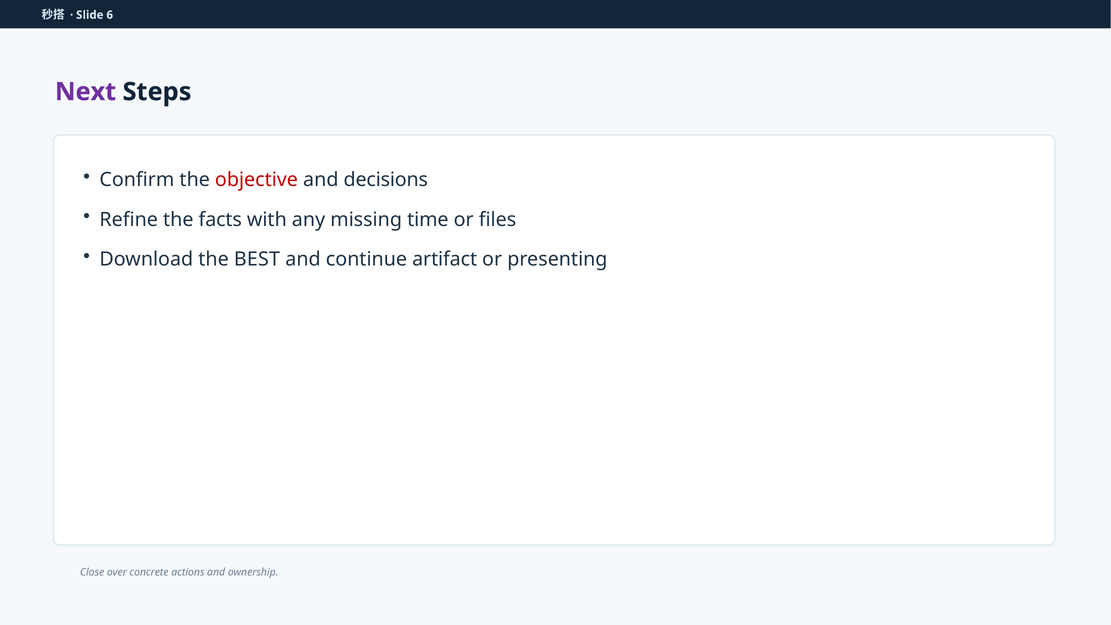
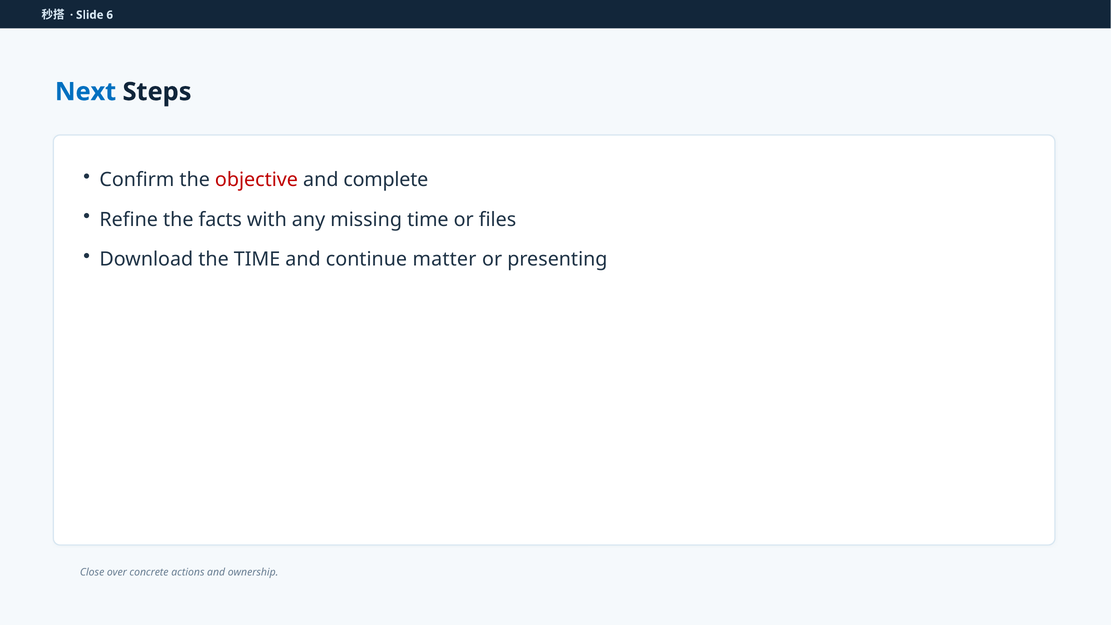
Next colour: purple -> blue
decisions: decisions -> complete
the BEST: BEST -> TIME
artifact: artifact -> matter
